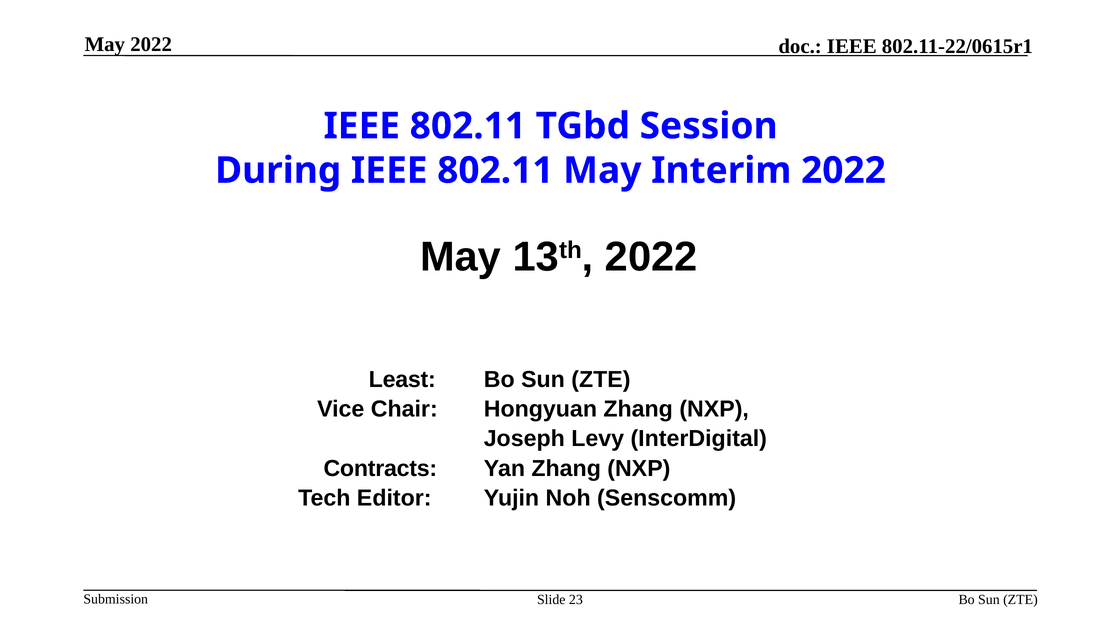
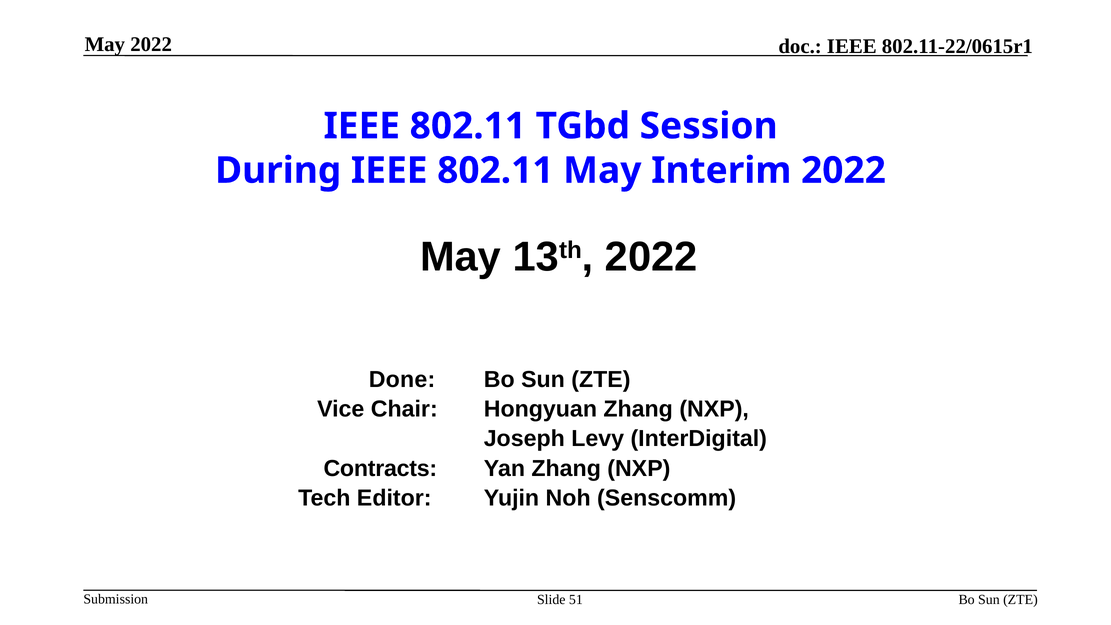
Least: Least -> Done
23: 23 -> 51
